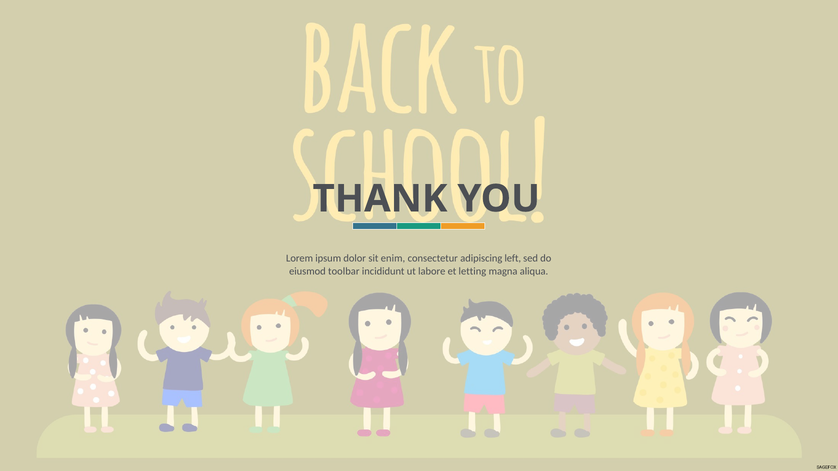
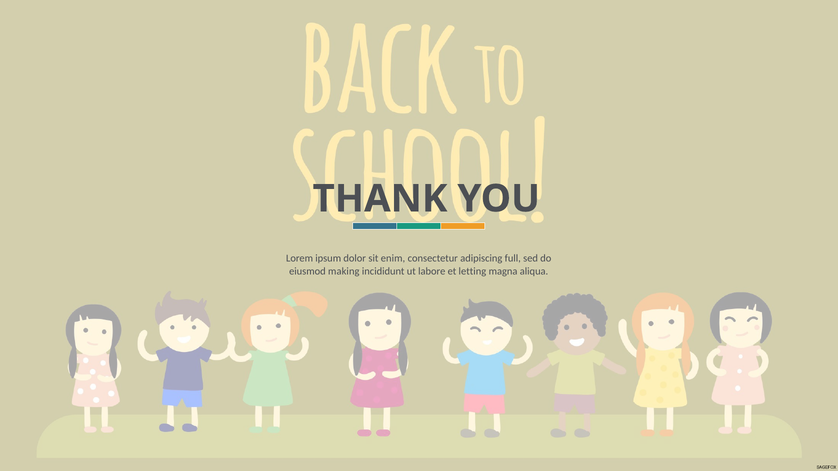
left: left -> full
toolbar: toolbar -> making
